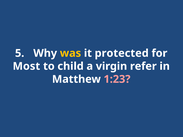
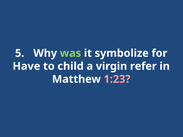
was colour: yellow -> light green
protected: protected -> symbolize
Most: Most -> Have
